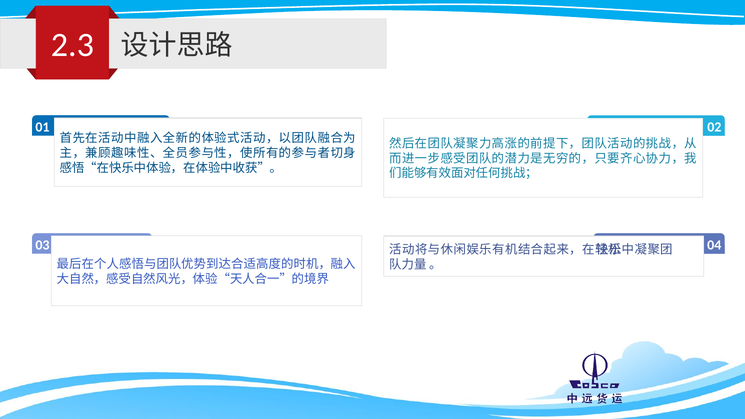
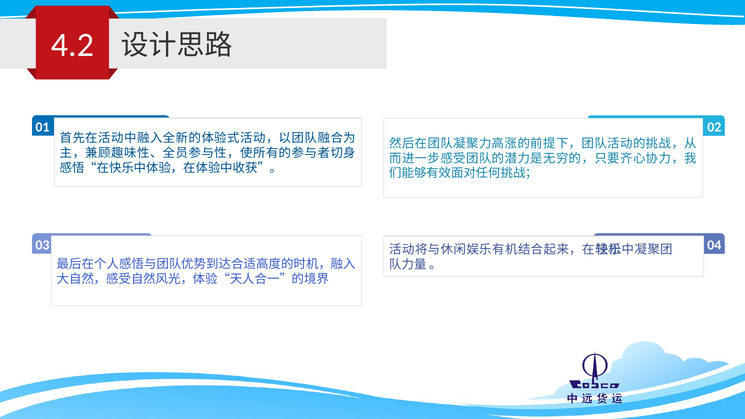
2.3: 2.3 -> 4.2
